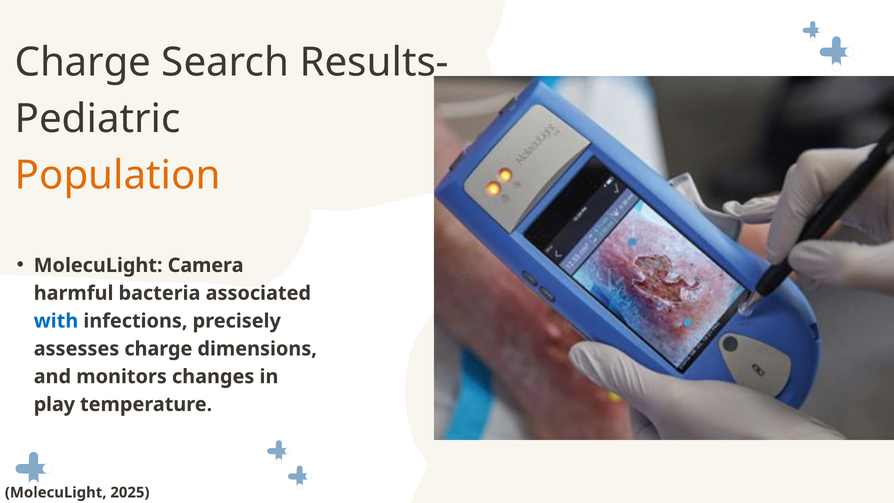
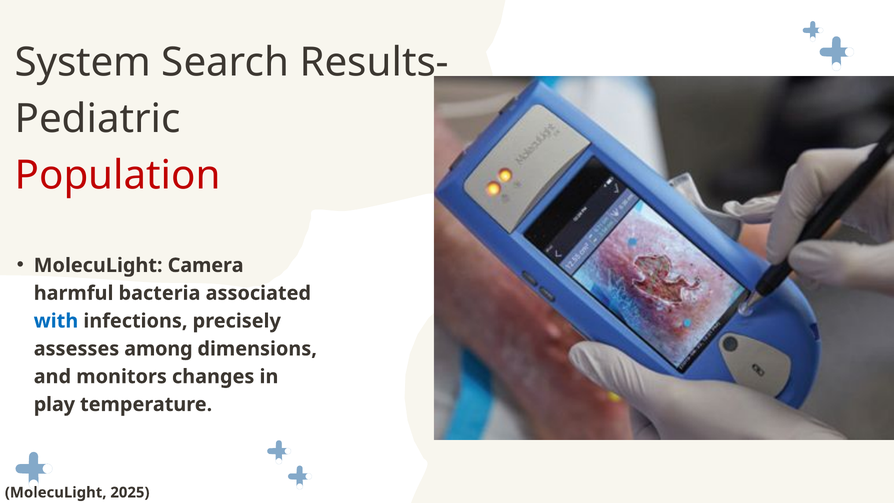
Charge at (83, 63): Charge -> System
Population colour: orange -> red
assesses charge: charge -> among
